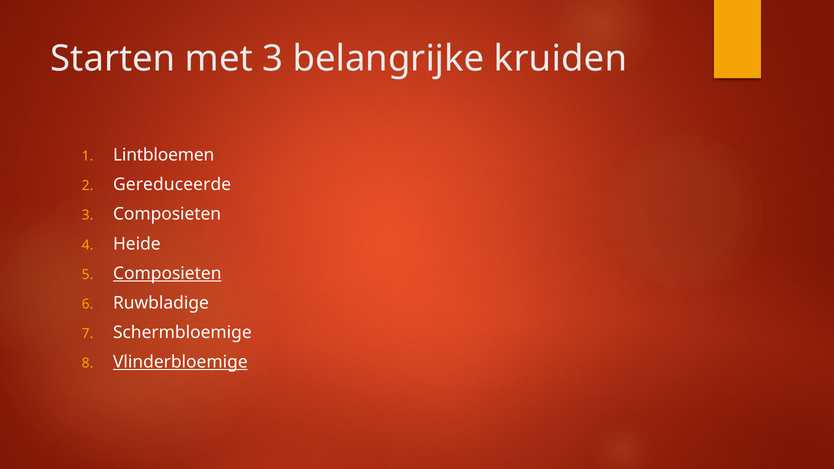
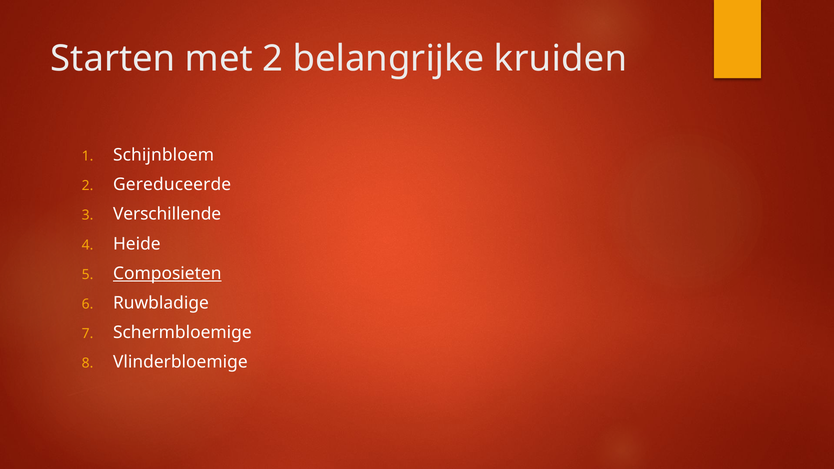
met 3: 3 -> 2
Lintbloemen: Lintbloemen -> Schijnbloem
Composieten at (167, 214): Composieten -> Verschillende
Vlinderbloemige underline: present -> none
